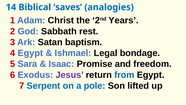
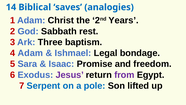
Satan: Satan -> Three
4 Egypt: Egypt -> Adam
from colour: blue -> purple
